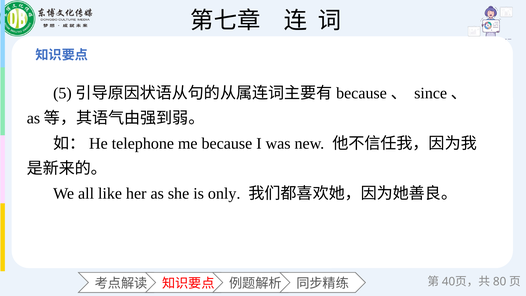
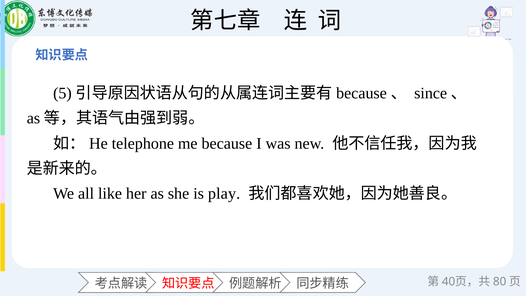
only: only -> play
